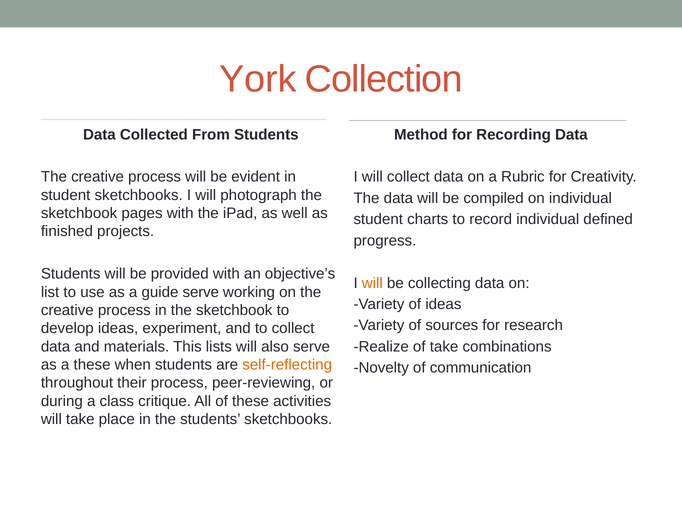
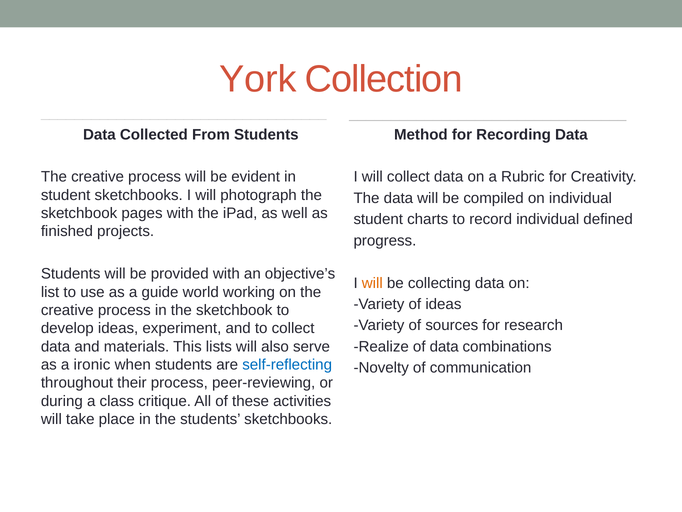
guide serve: serve -> world
of take: take -> data
a these: these -> ironic
self-reflecting colour: orange -> blue
